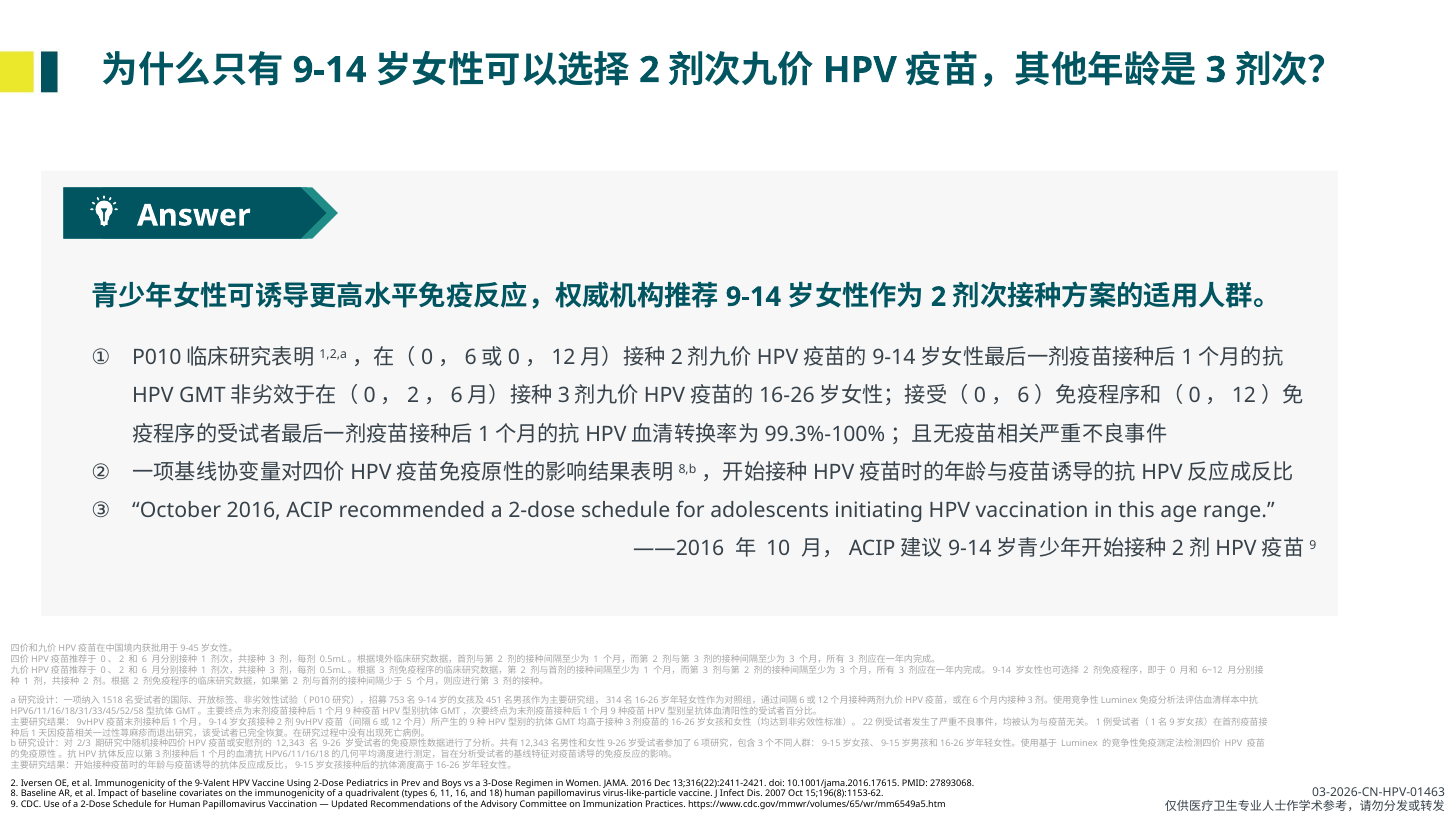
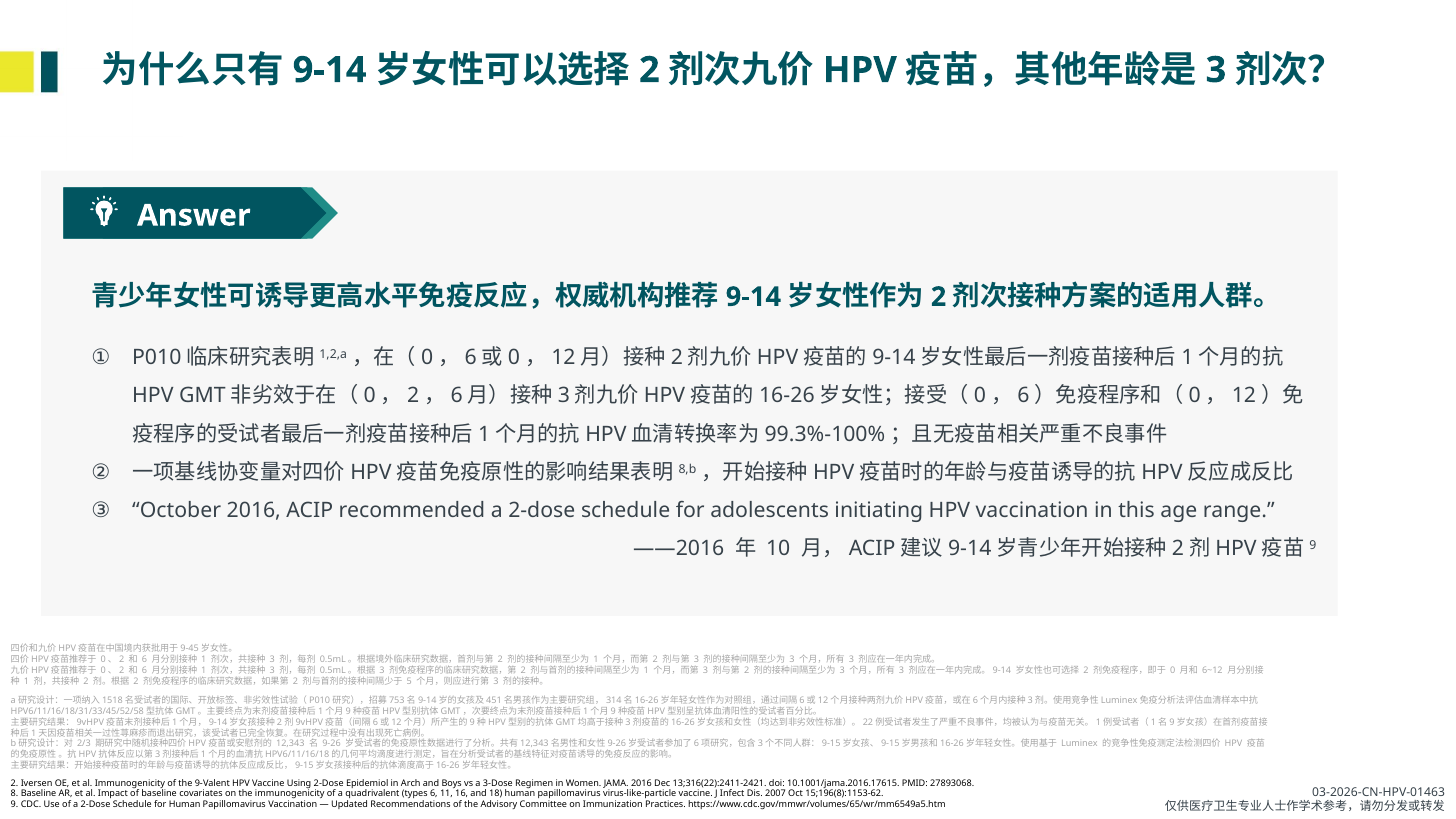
Pediatrics: Pediatrics -> Epidemiol
Prev: Prev -> Arch
